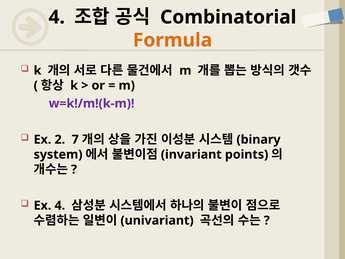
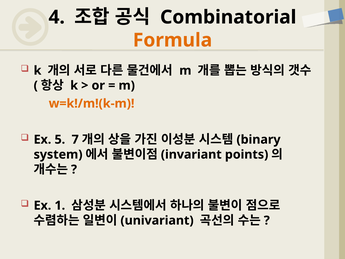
w=k!/m!(k-m colour: purple -> orange
2: 2 -> 5
Ex 4: 4 -> 1
